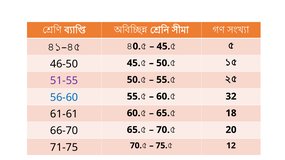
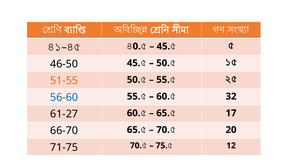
51-55 colour: purple -> orange
18: 18 -> 17
61-61: 61-61 -> 61-27
